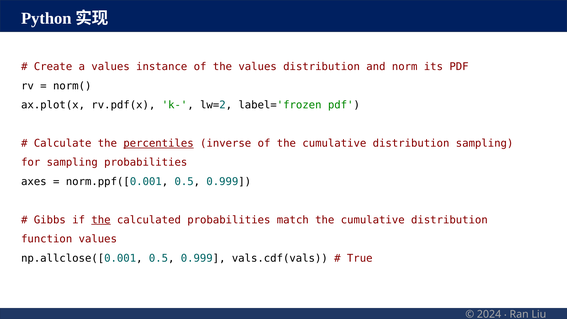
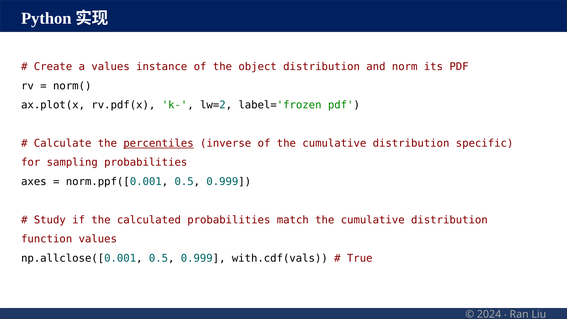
the values: values -> object
distribution sampling: sampling -> specific
Gibbs: Gibbs -> Study
the at (101, 220) underline: present -> none
vals.cdf(vals: vals.cdf(vals -> with.cdf(vals
